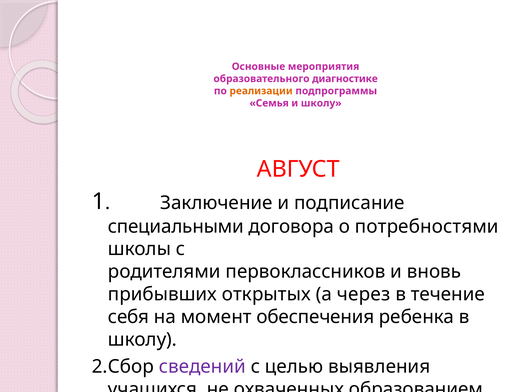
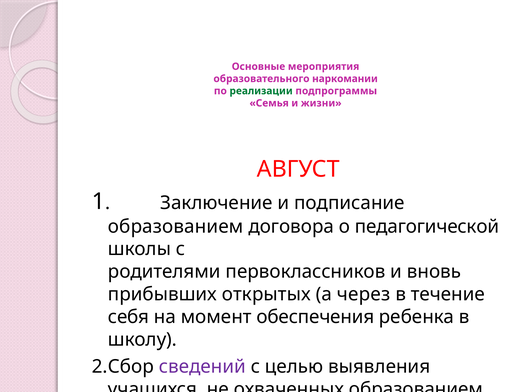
диагностике: диагностике -> наркомании
реализации colour: orange -> green
и школу: школу -> жизни
специальными at (176, 226): специальными -> образованием
потребностями: потребностями -> педагогической
